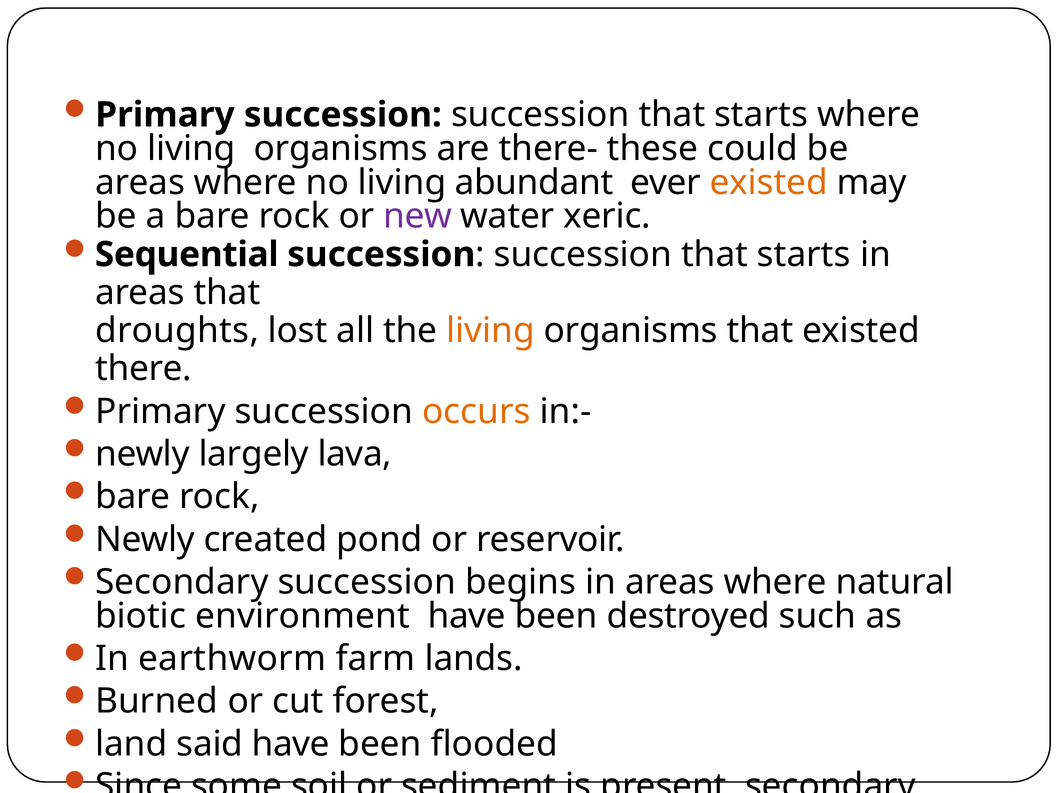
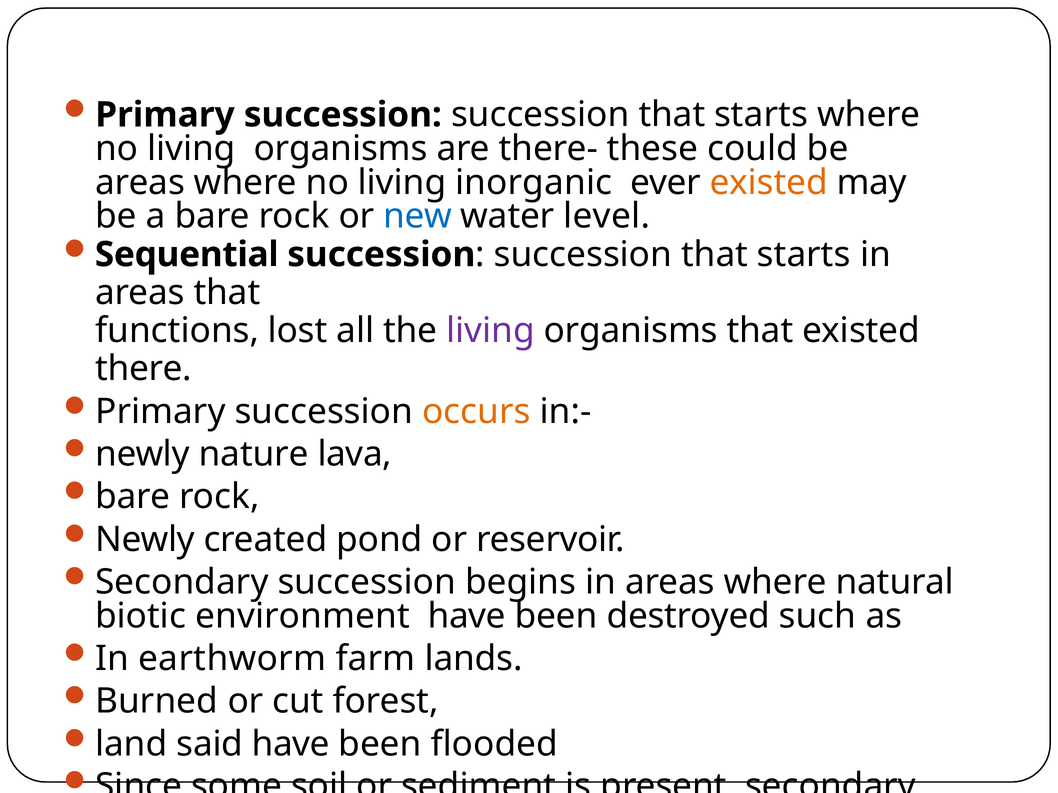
abundant: abundant -> inorganic
new colour: purple -> blue
xeric: xeric -> level
droughts: droughts -> functions
living at (491, 331) colour: orange -> purple
largely: largely -> nature
